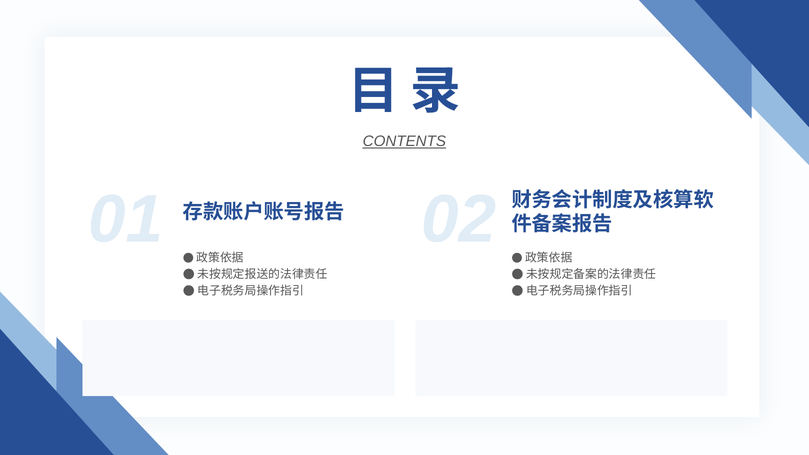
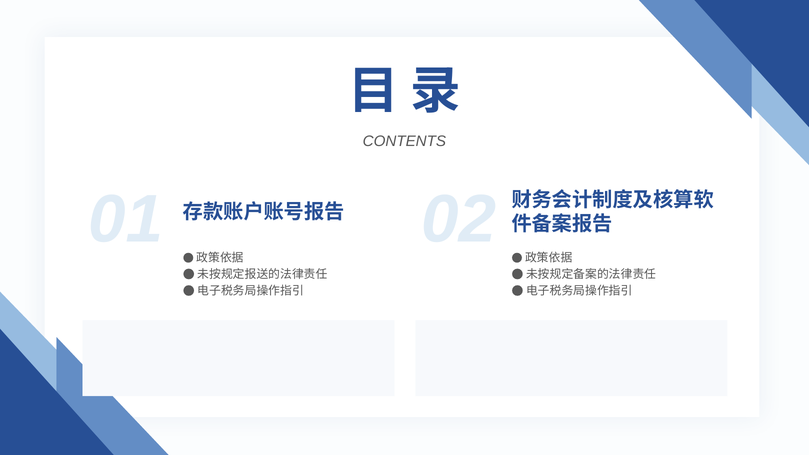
CONTENTS underline: present -> none
